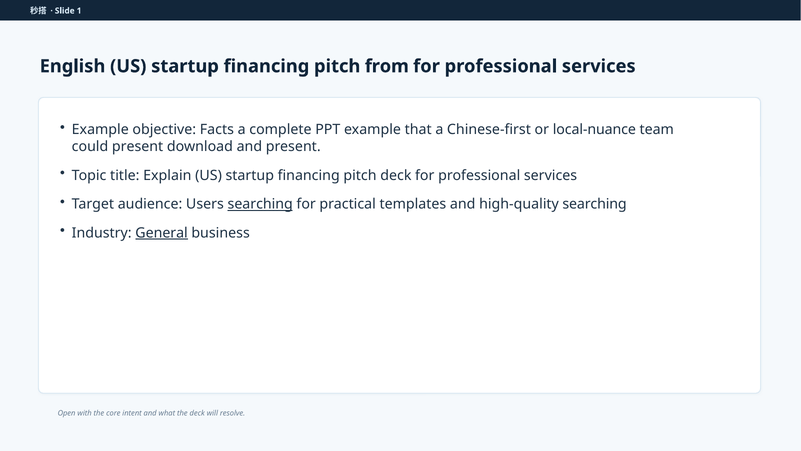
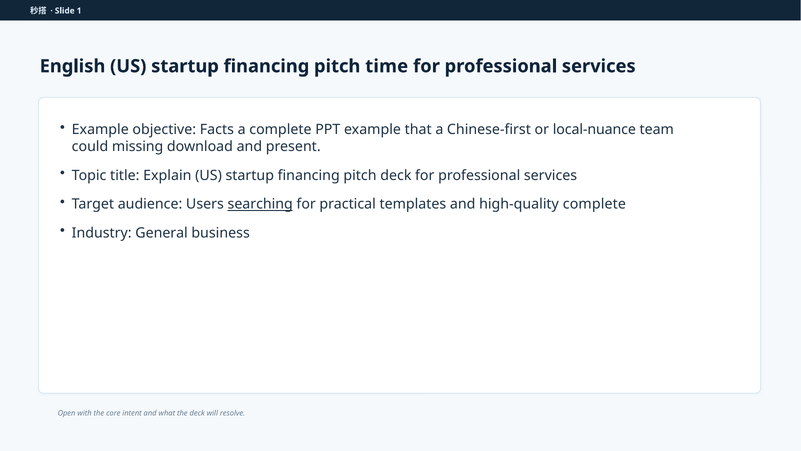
from: from -> time
could present: present -> missing
high-quality searching: searching -> complete
General underline: present -> none
